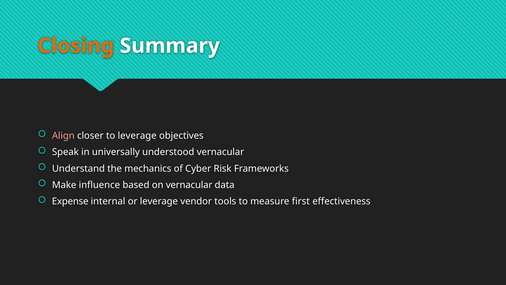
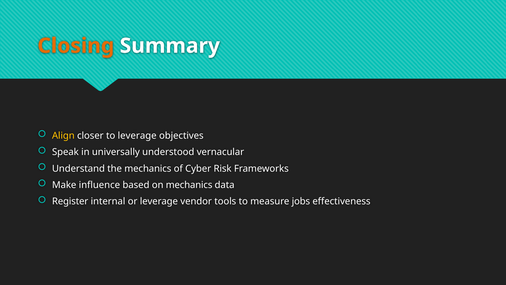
Align colour: pink -> yellow
on vernacular: vernacular -> mechanics
Expense: Expense -> Register
first: first -> jobs
